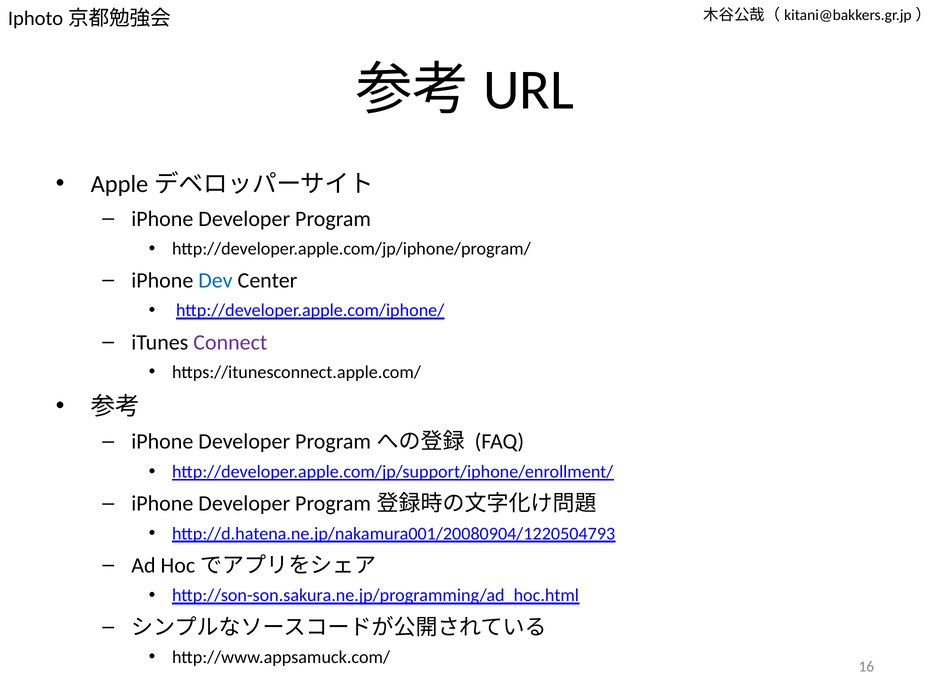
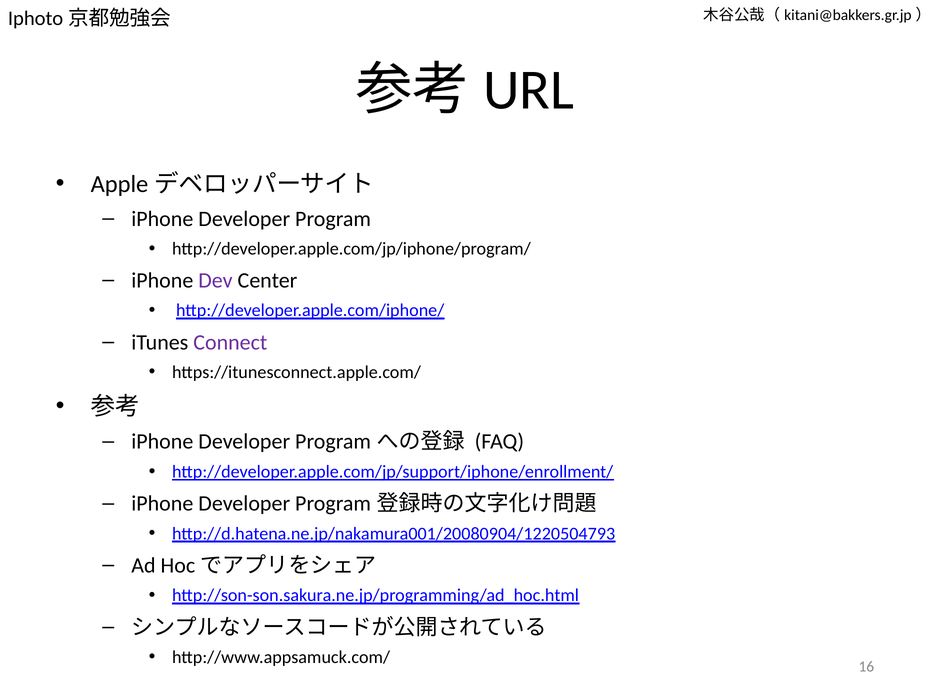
Dev colour: blue -> purple
